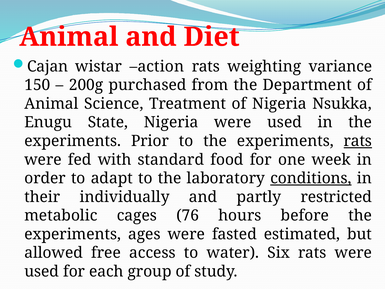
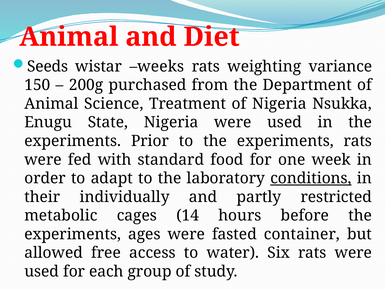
Cajan: Cajan -> Seeds
action: action -> weeks
rats at (358, 141) underline: present -> none
76: 76 -> 14
estimated: estimated -> container
